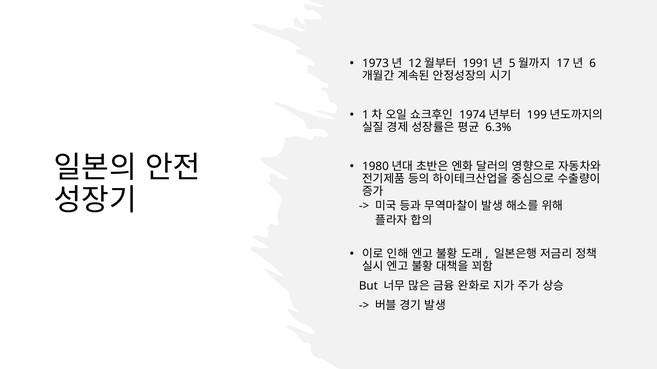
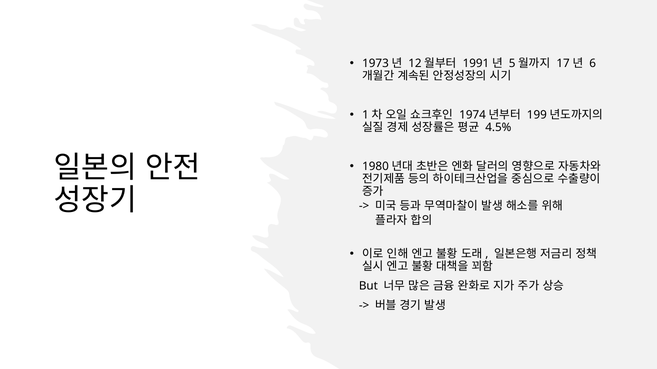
6.3%: 6.3% -> 4.5%
